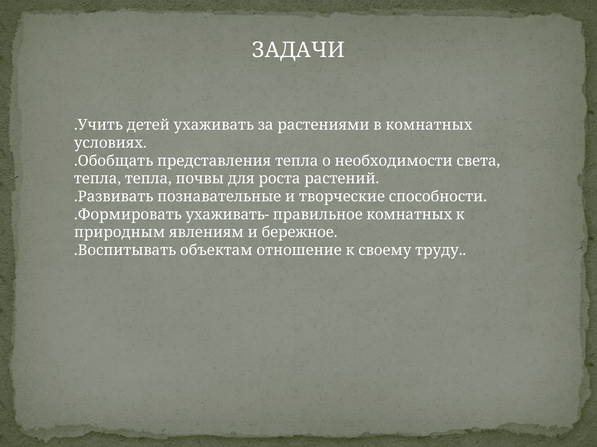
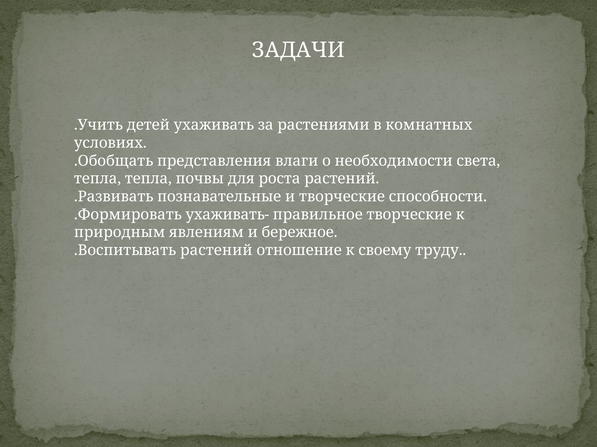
представления тепла: тепла -> влаги
правильное комнатных: комнатных -> творческие
.Воспитывать объектам: объектам -> растений
